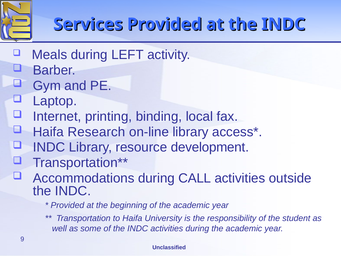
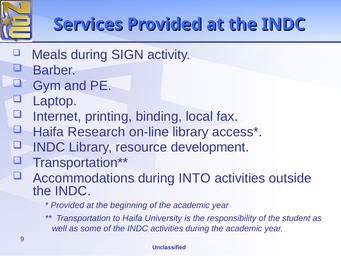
LEFT: LEFT -> SIGN
CALL: CALL -> INTO
